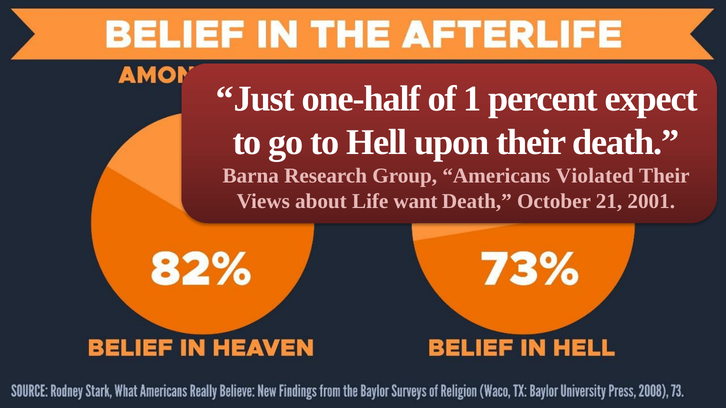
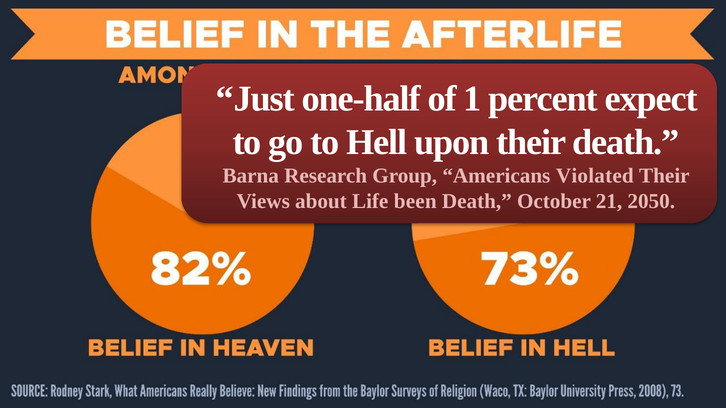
want: want -> been
2001: 2001 -> 2050
